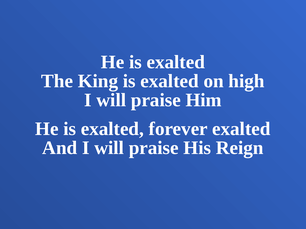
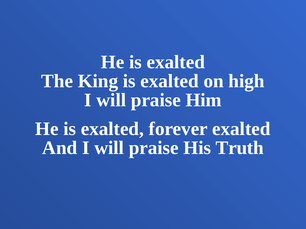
Reign: Reign -> Truth
